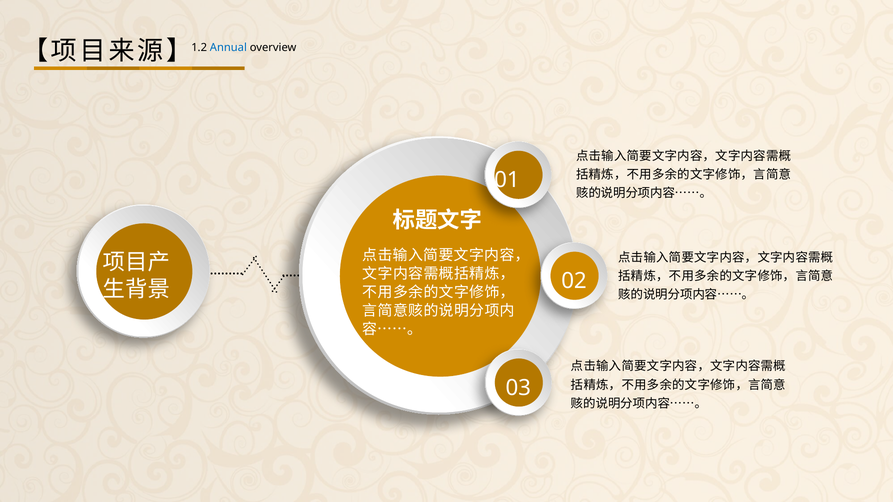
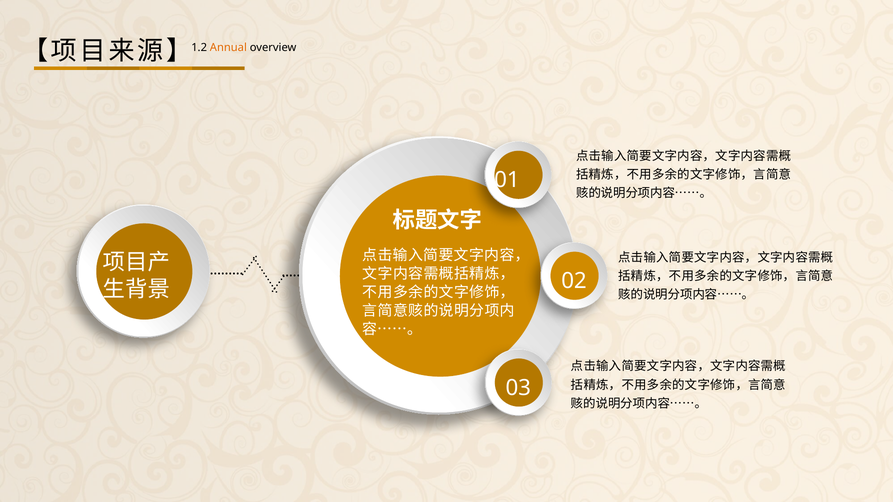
Annual colour: blue -> orange
